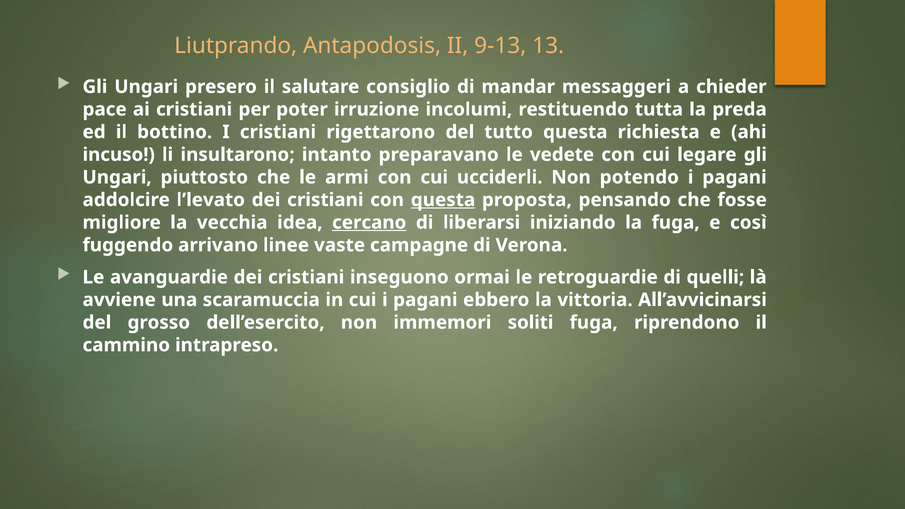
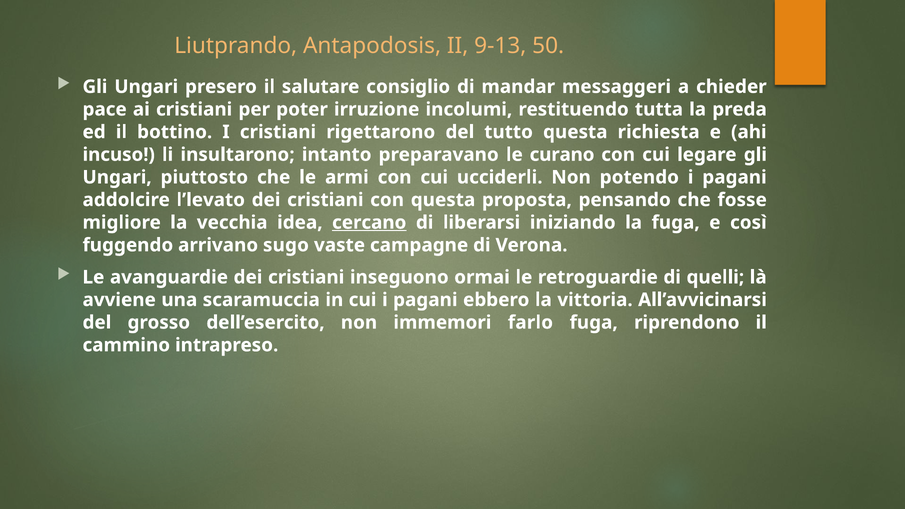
13: 13 -> 50
vedete: vedete -> curano
questa at (443, 200) underline: present -> none
linee: linee -> sugo
soliti: soliti -> farlo
